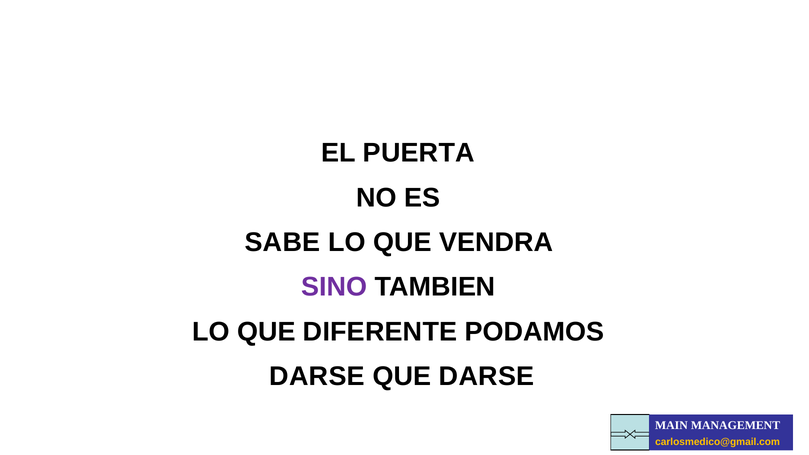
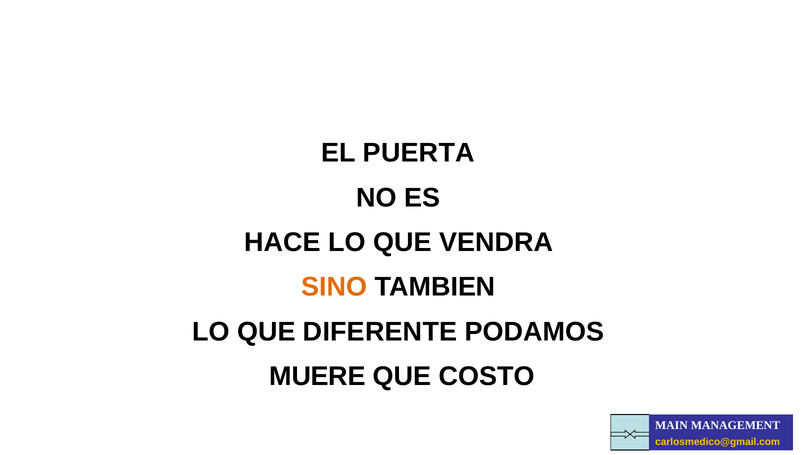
SABE: SABE -> HACE
SINO colour: purple -> orange
DARSE at (317, 376): DARSE -> MUERE
QUE DARSE: DARSE -> COSTO
